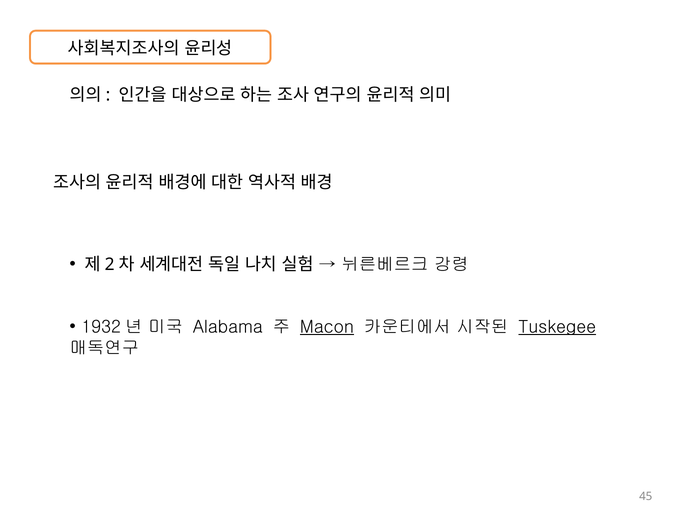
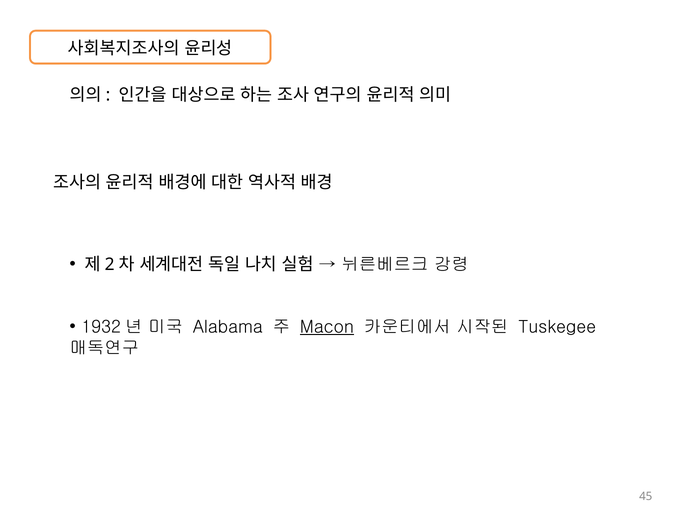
Tuskegee underline: present -> none
